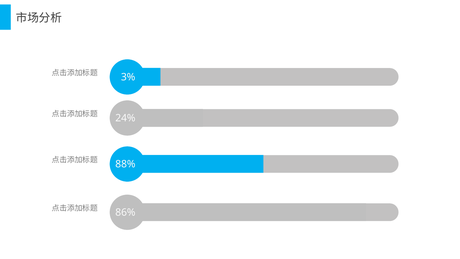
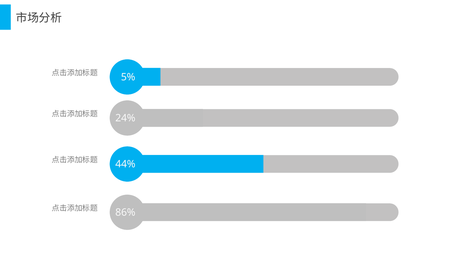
3%: 3% -> 5%
88%: 88% -> 44%
